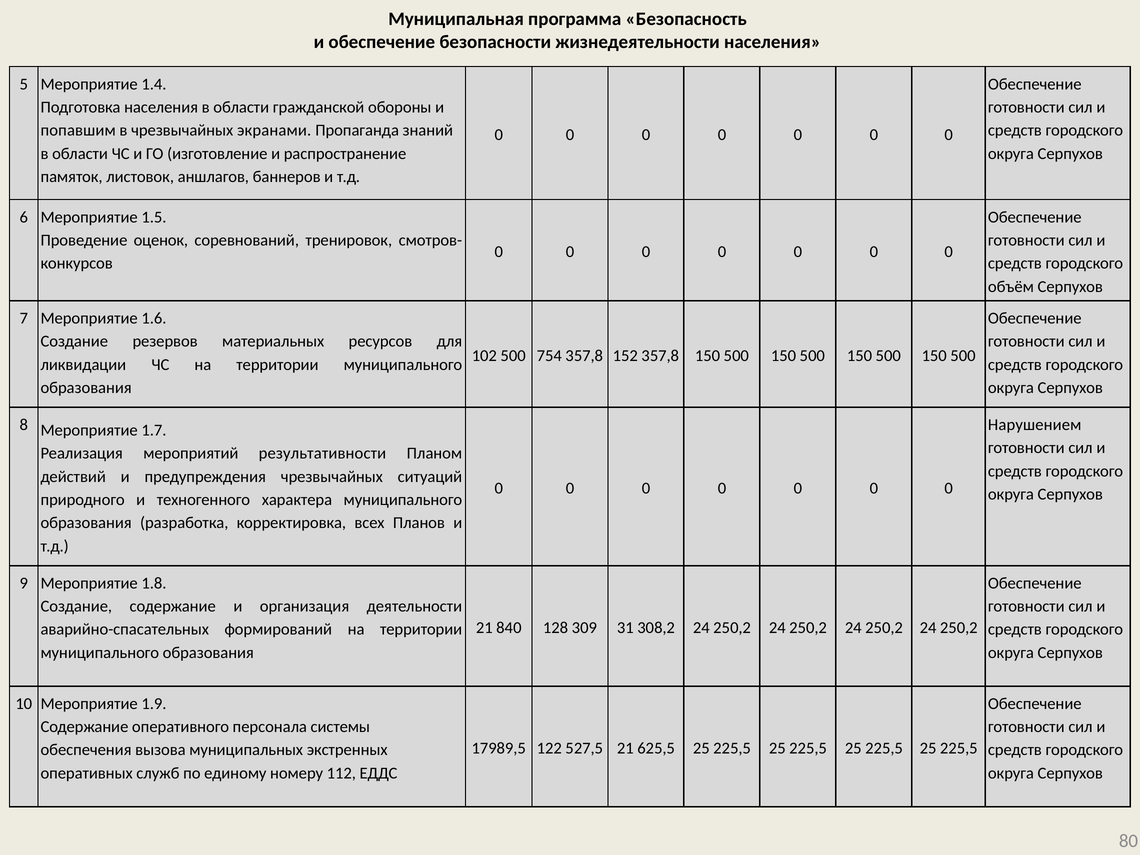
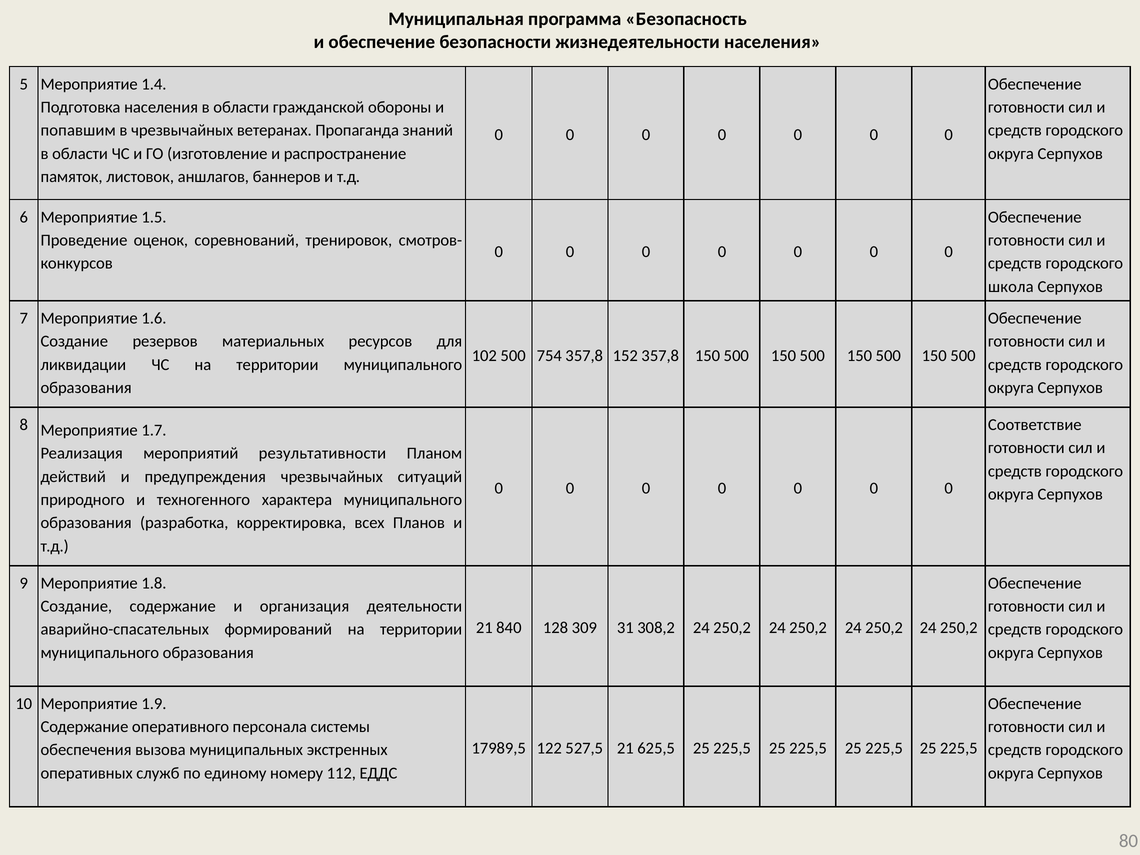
экранами: экранами -> ветеранах
объём: объём -> школа
Нарушением: Нарушением -> Соответствие
